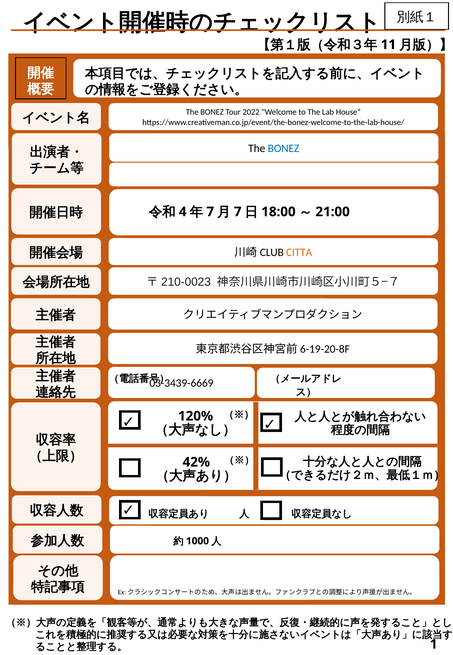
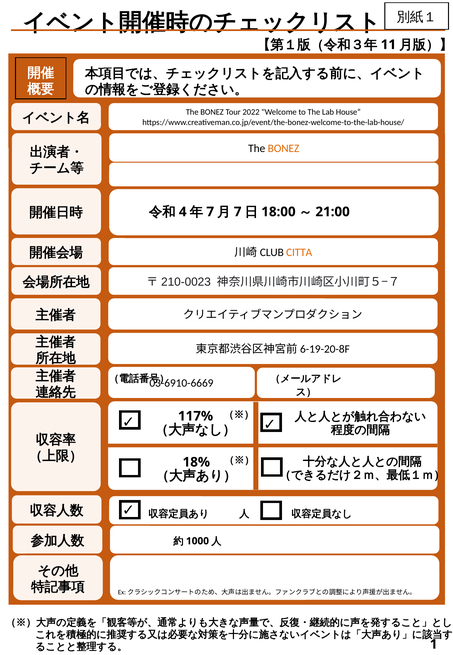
BONEZ at (284, 148) colour: blue -> orange
03-3439-6669: 03-3439-6669 -> 03-6910-6669
120%: 120% -> 117%
42%: 42% -> 18%
